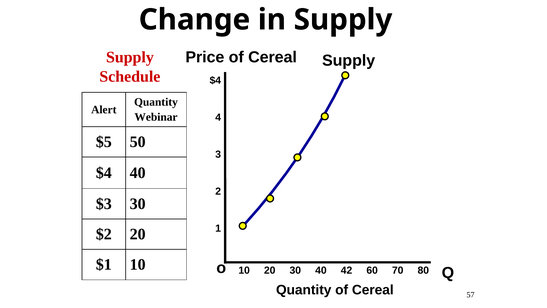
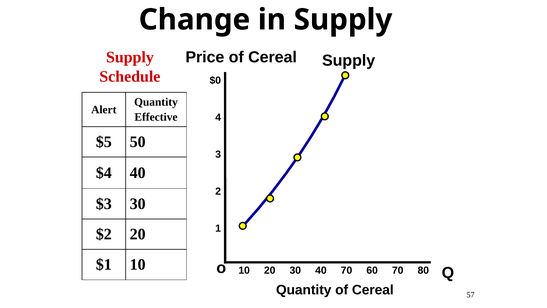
$4 at (215, 80): $4 -> $0
Webinar: Webinar -> Effective
40 42: 42 -> 70
